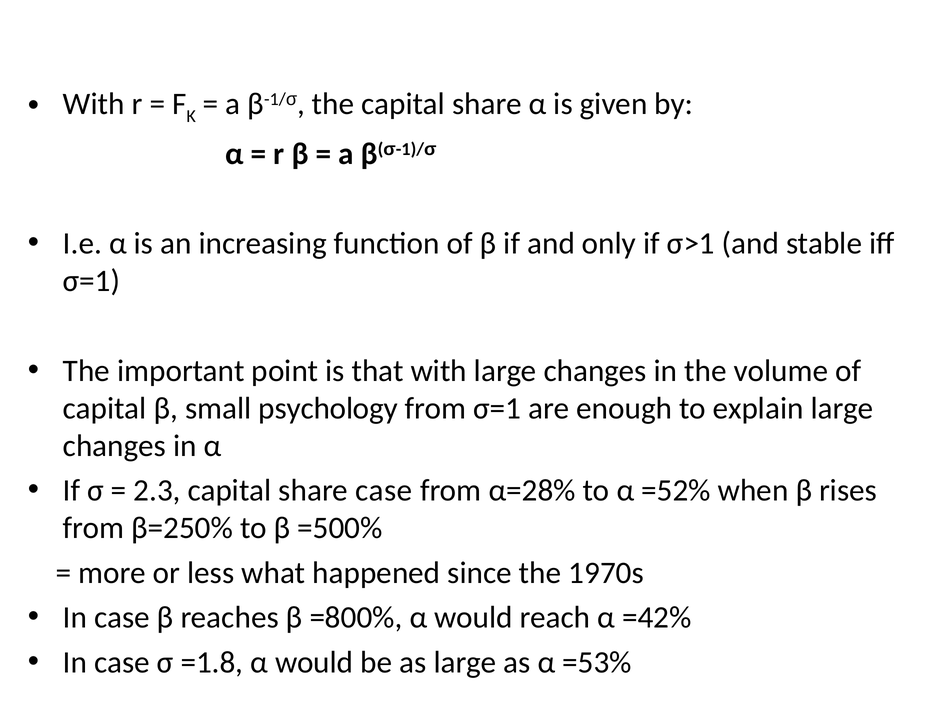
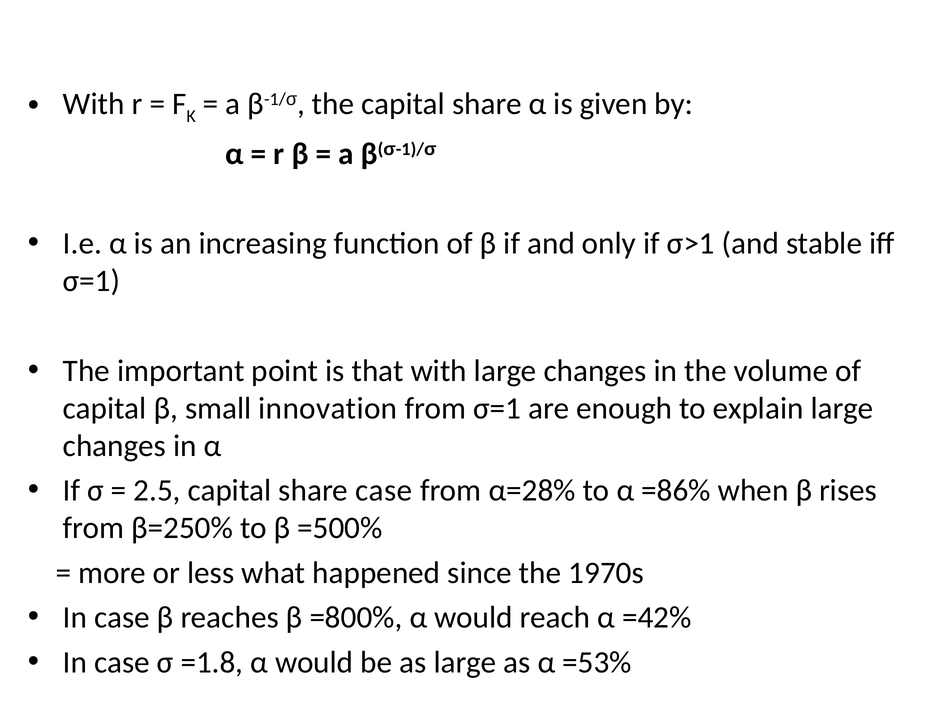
psychology: psychology -> innovation
2.3: 2.3 -> 2.5
=52%: =52% -> =86%
